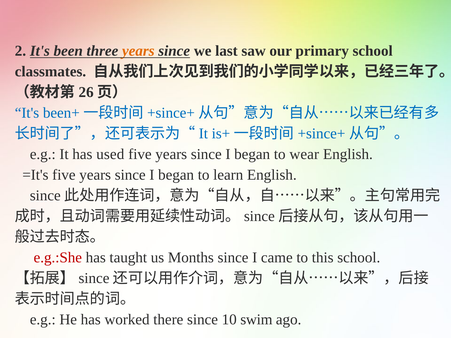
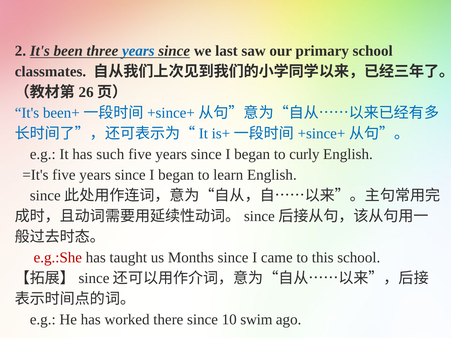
years at (138, 51) colour: orange -> blue
used: used -> such
wear: wear -> curly
